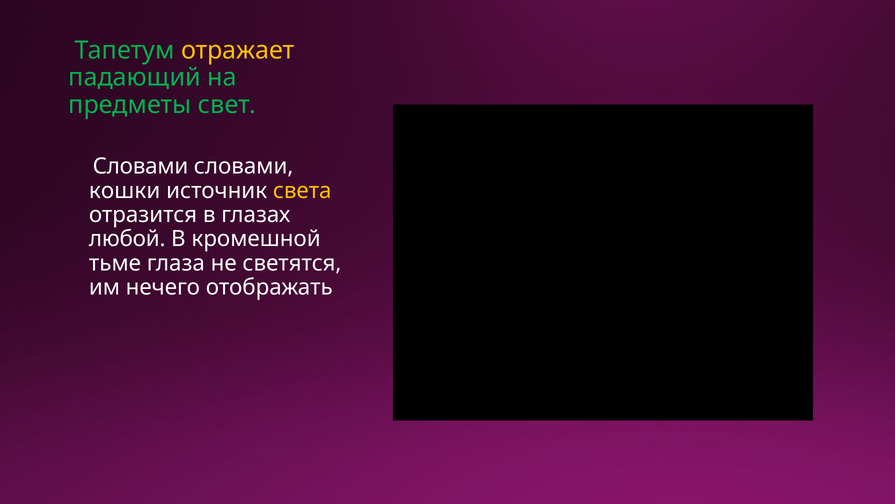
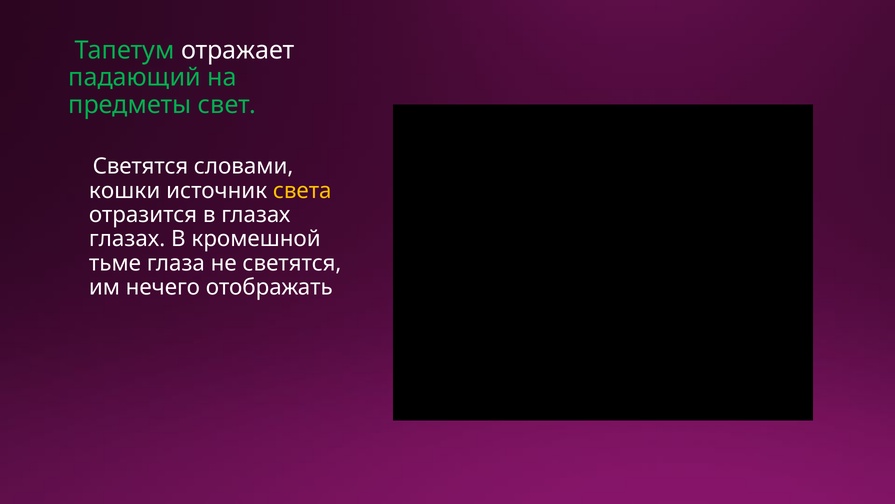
отражает colour: yellow -> white
Словами at (141, 166): Словами -> Светятся
любой at (127, 239): любой -> глазах
